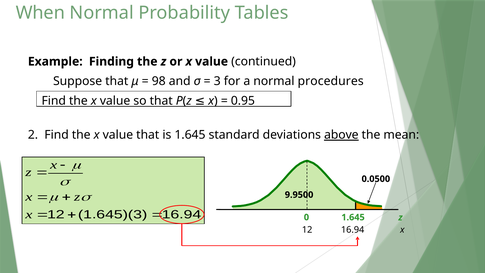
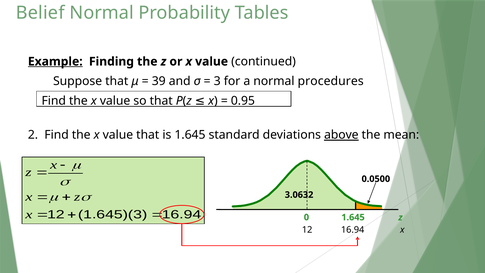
When: When -> Belief
Example underline: none -> present
98: 98 -> 39
9.9500: 9.9500 -> 3.0632
